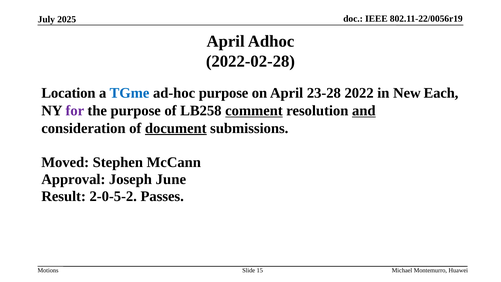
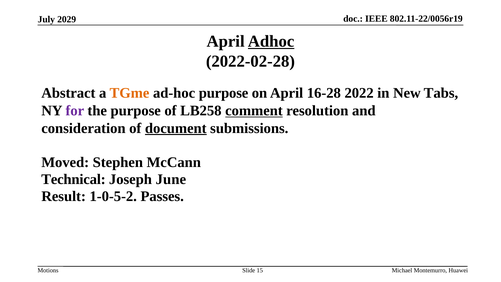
2025: 2025 -> 2029
Adhoc underline: none -> present
Location: Location -> Abstract
TGme colour: blue -> orange
23-28: 23-28 -> 16-28
Each: Each -> Tabs
and underline: present -> none
Approval: Approval -> Technical
2-0-5-2: 2-0-5-2 -> 1-0-5-2
